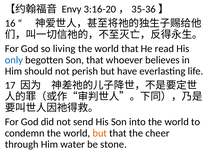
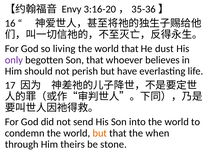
read: read -> dust
only colour: blue -> purple
cheer: cheer -> when
water: water -> theirs
